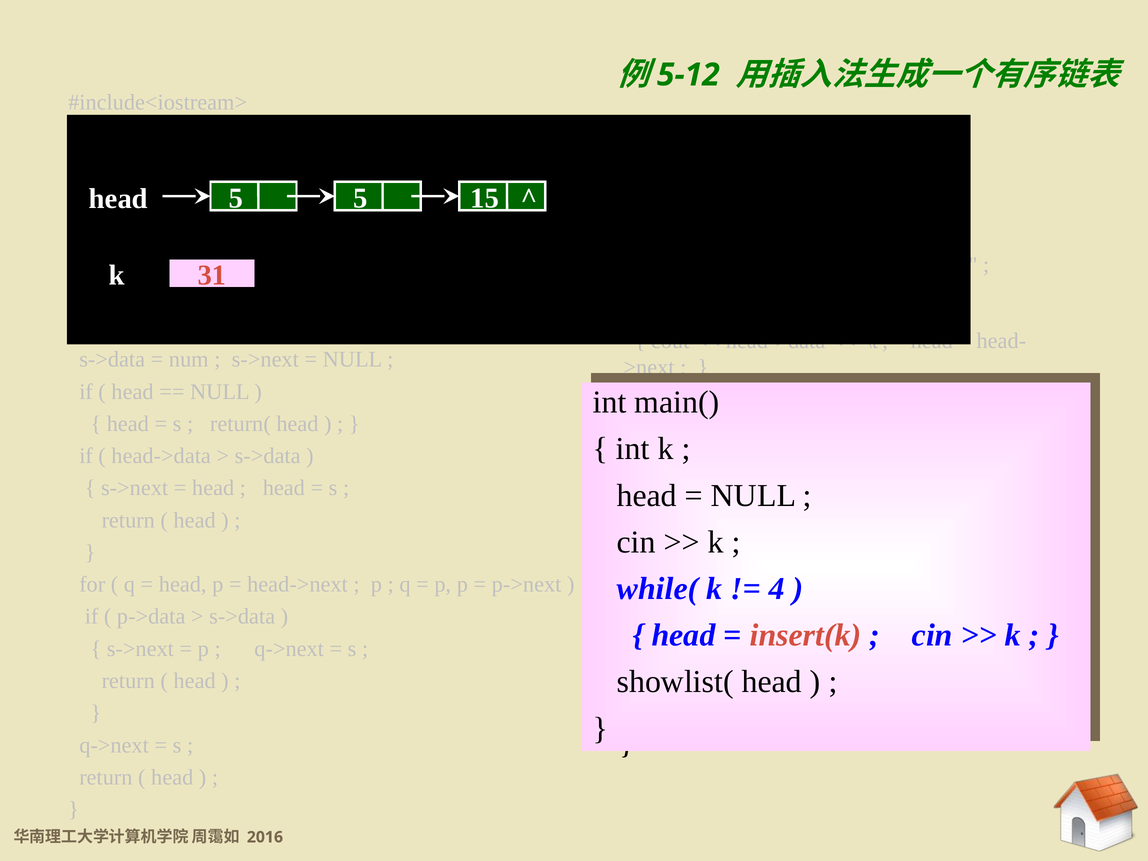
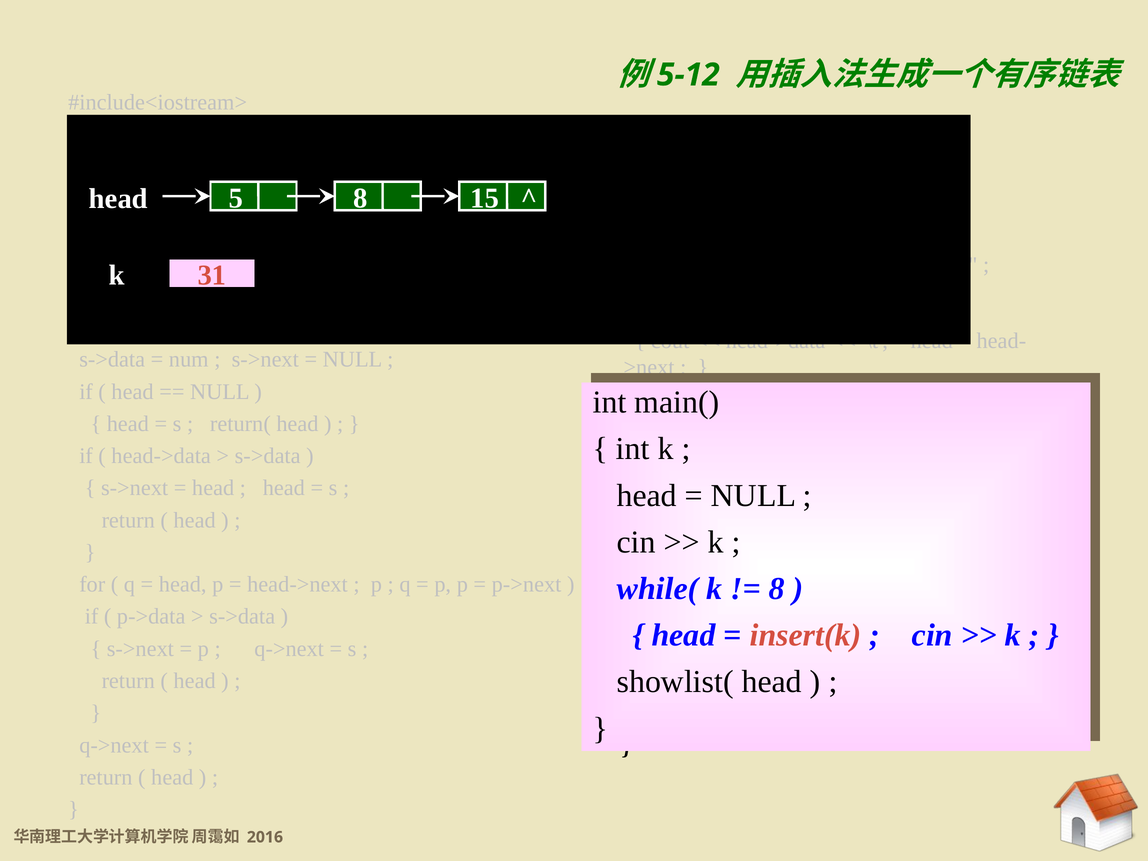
5 at (360, 198): 5 -> 8
4 at (777, 589): 4 -> 8
